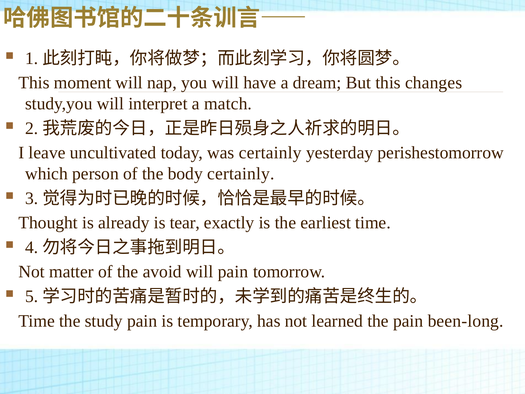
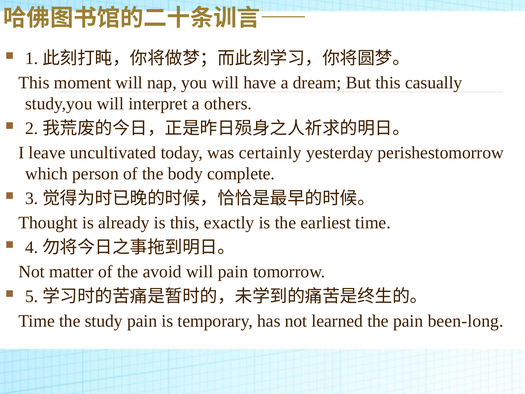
changes: changes -> casually
match: match -> others
body certainly: certainly -> complete
is tear: tear -> this
